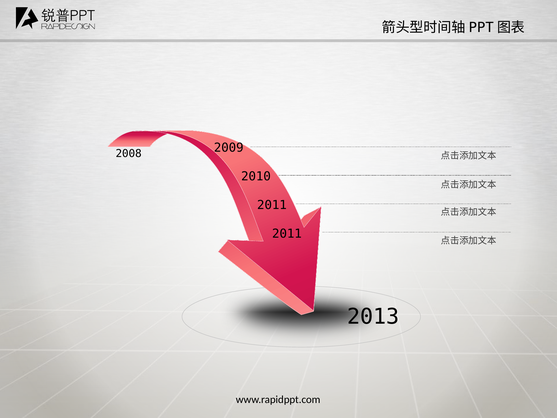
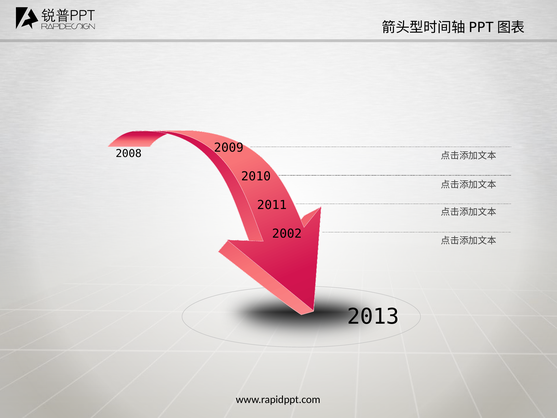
2011 at (287, 233): 2011 -> 2002
